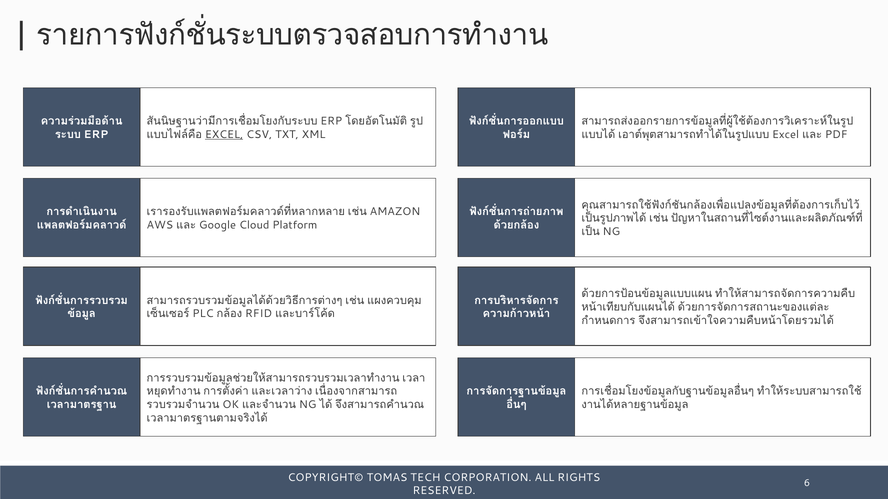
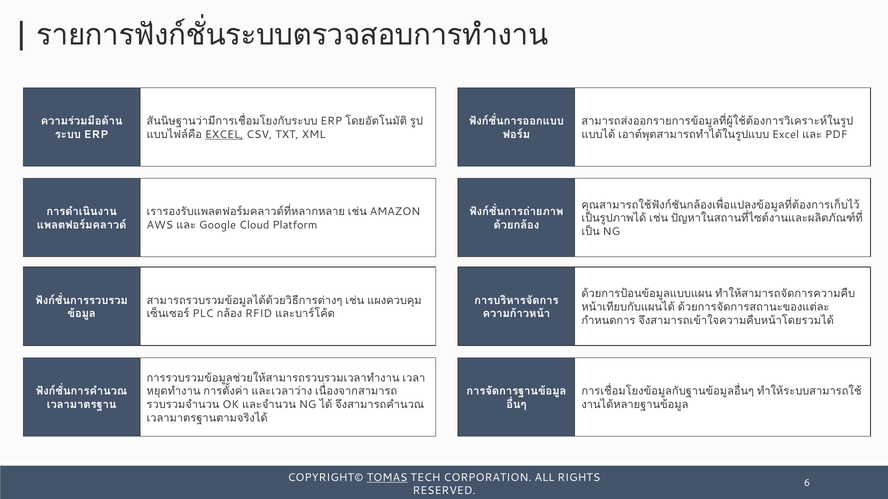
TOMAS underline: none -> present
